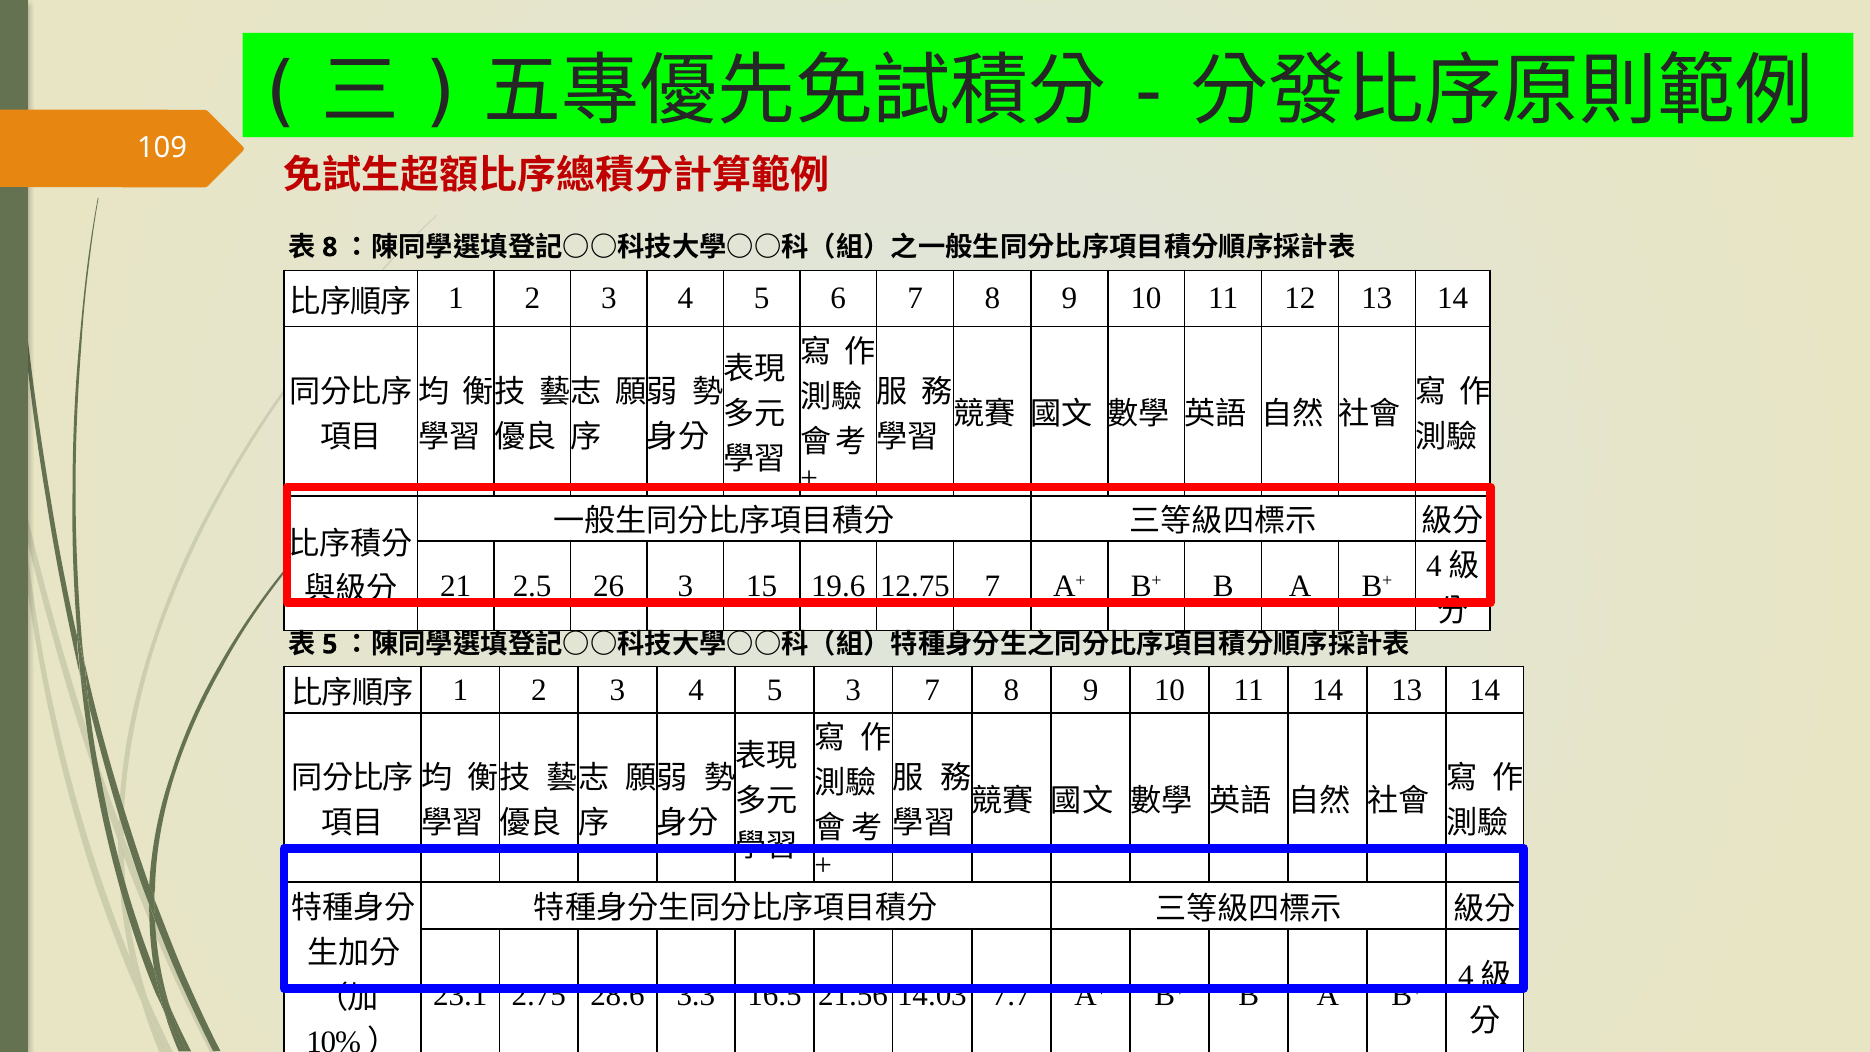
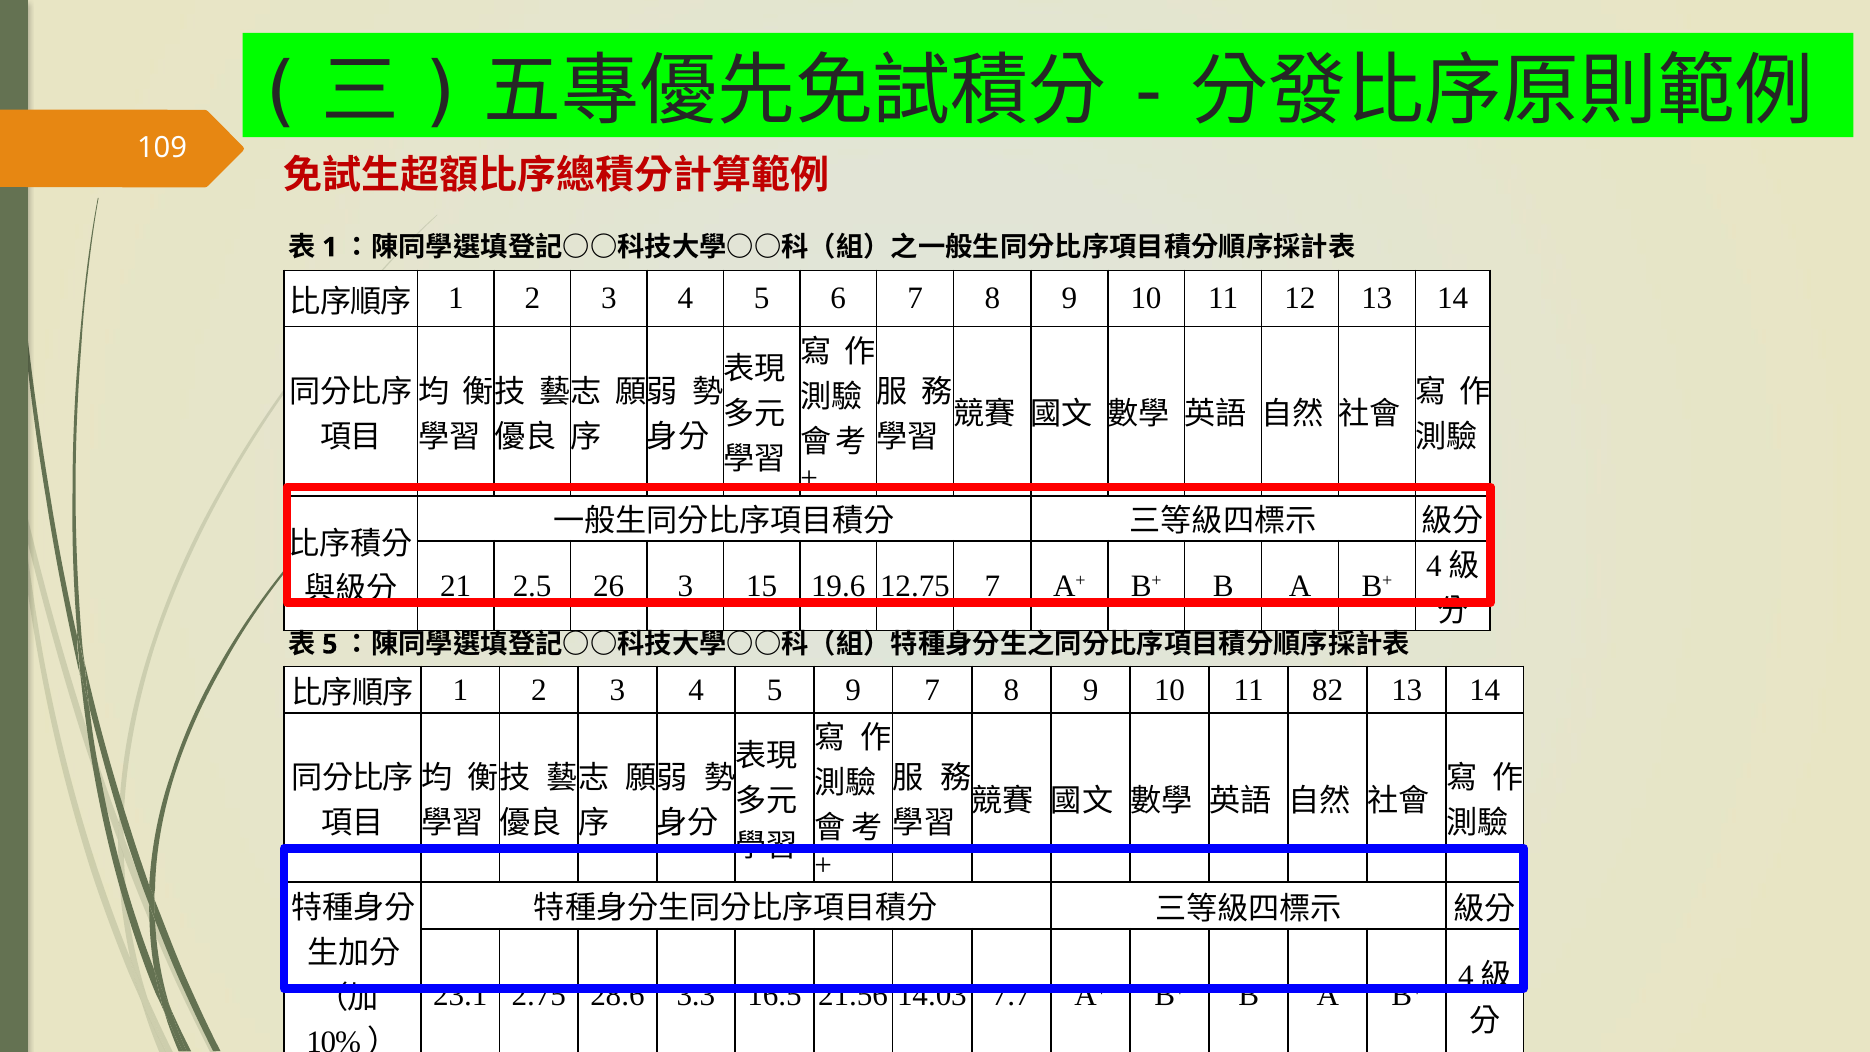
8 at (330, 247): 8 -> 1
5 3: 3 -> 9
11 14: 14 -> 82
